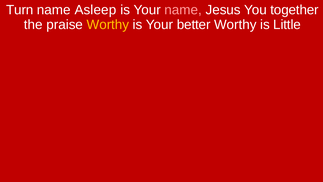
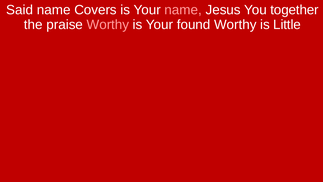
Turn: Turn -> Said
Asleep: Asleep -> Covers
Worthy at (108, 25) colour: yellow -> pink
better: better -> found
